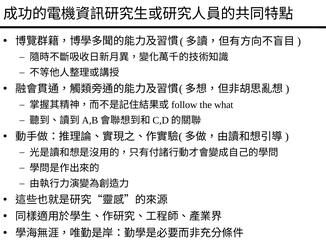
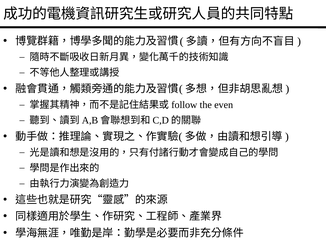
what: what -> even
